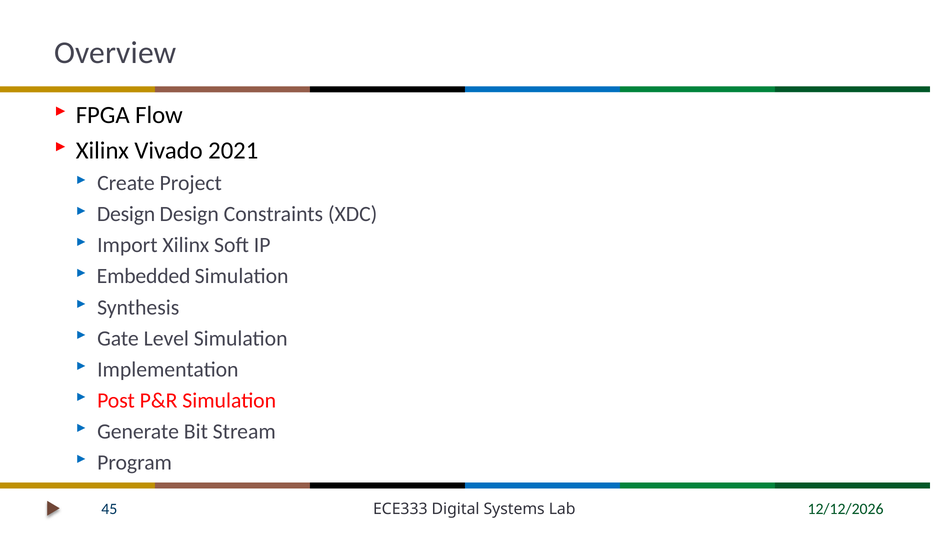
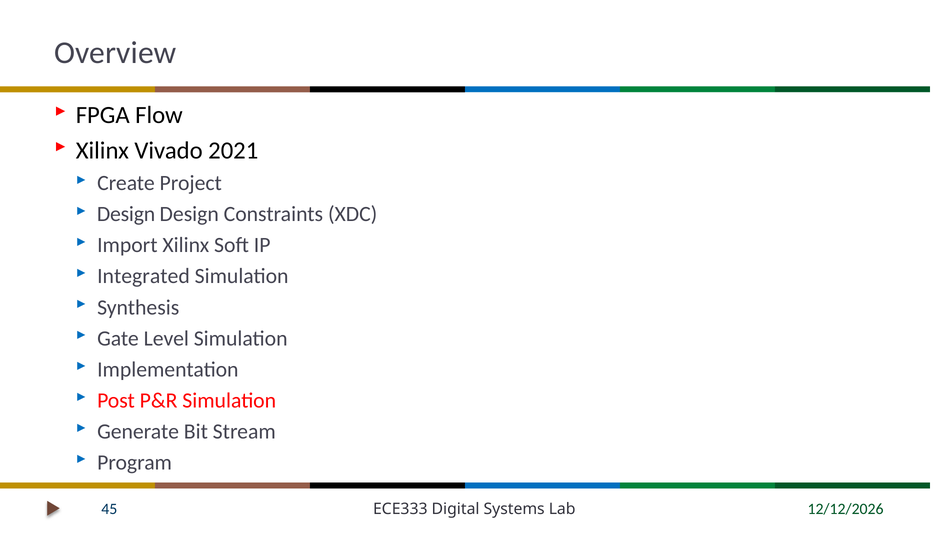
Embedded: Embedded -> Integrated
